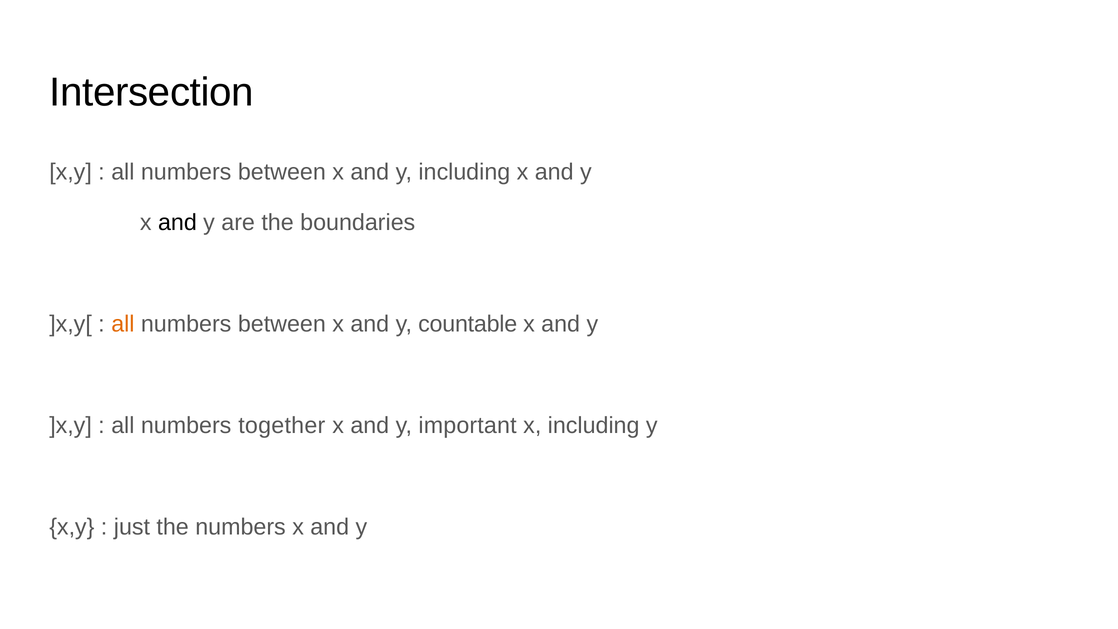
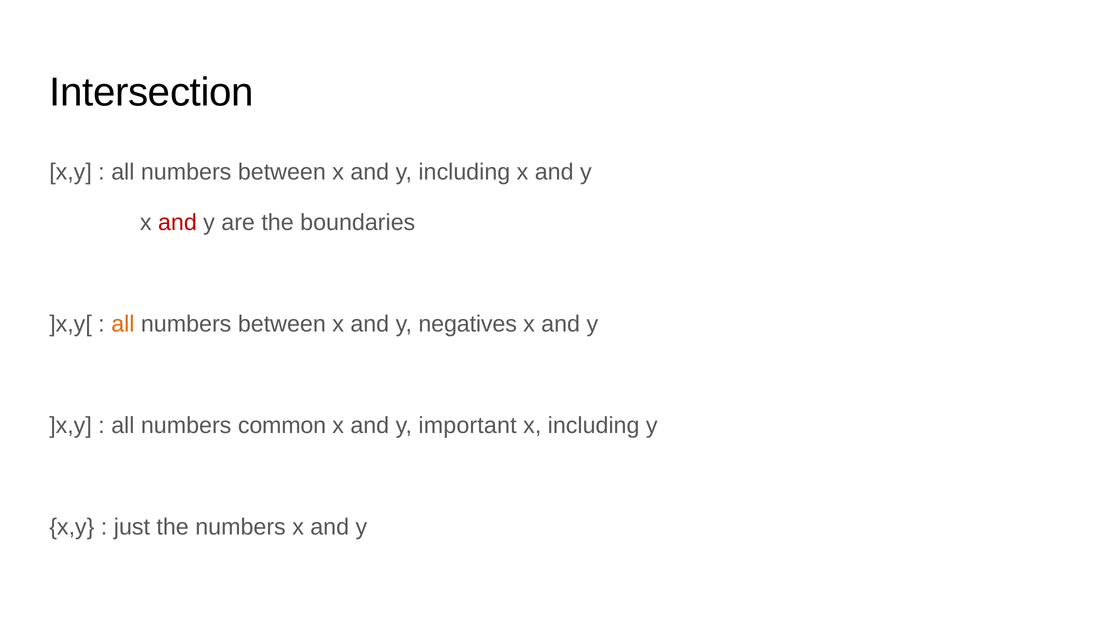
and at (177, 223) colour: black -> red
countable: countable -> negatives
together: together -> common
